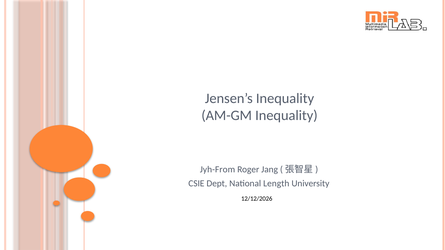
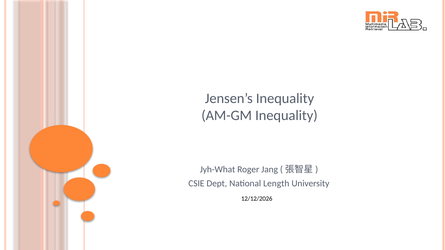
Jyh-From: Jyh-From -> Jyh-What
